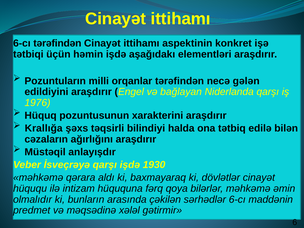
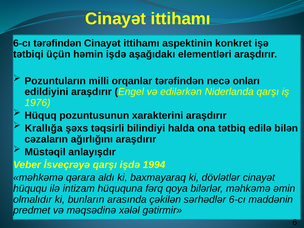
gələn: gələn -> onları
bağlayan: bağlayan -> edilərkən
1930: 1930 -> 1994
